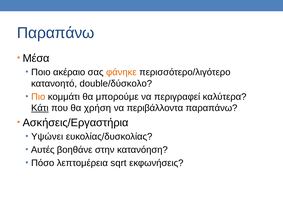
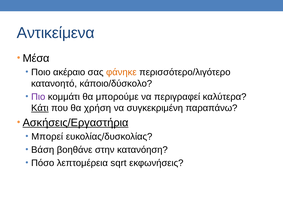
Παραπάνω at (56, 33): Παραπάνω -> Αντικείμενα
double/δύσκολο: double/δύσκολο -> κάποιο/δύσκολο
Πιο colour: orange -> purple
περιβάλλοντα: περιβάλλοντα -> συγκεκριμένη
Ασκήσεις/Εργαστήρια underline: none -> present
Υψώνει: Υψώνει -> Μπορεί
Αυτές: Αυτές -> Βάση
